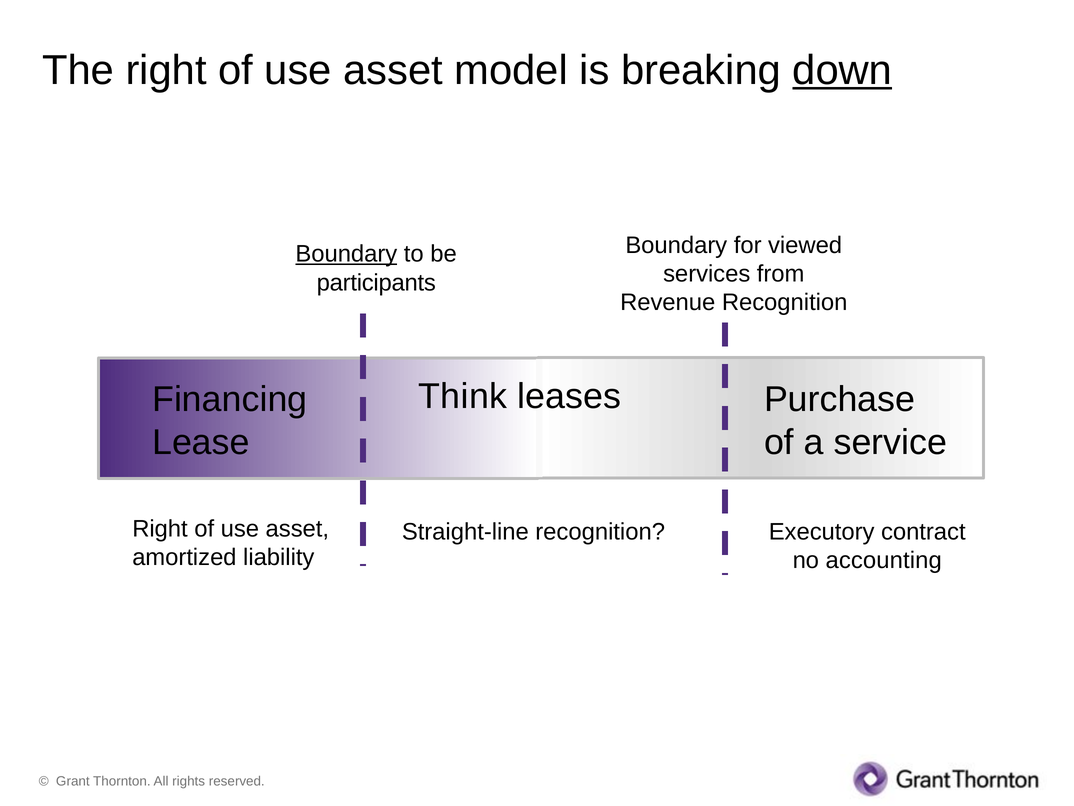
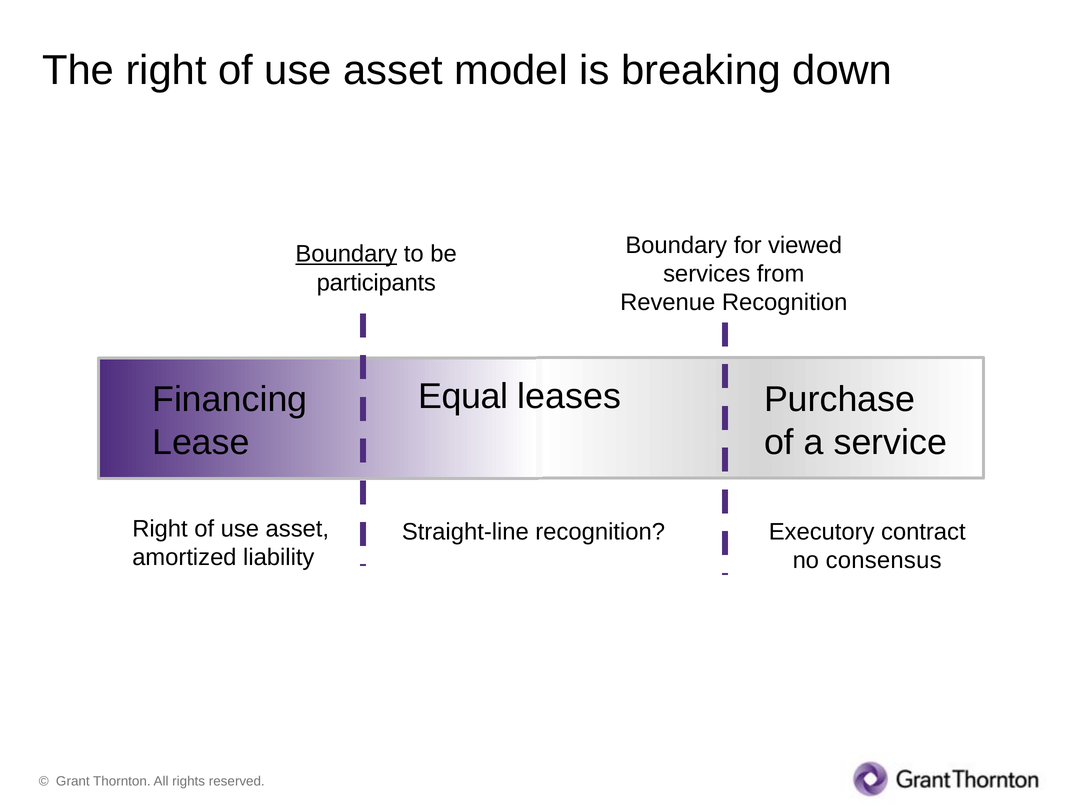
down underline: present -> none
Think: Think -> Equal
accounting: accounting -> consensus
